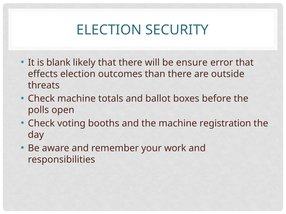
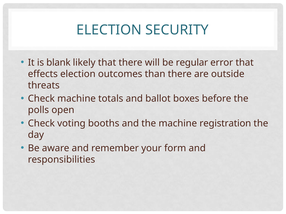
ensure: ensure -> regular
work: work -> form
